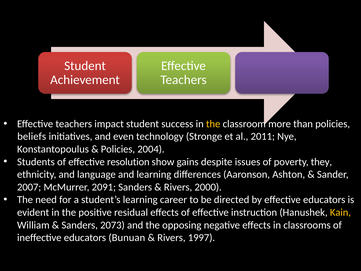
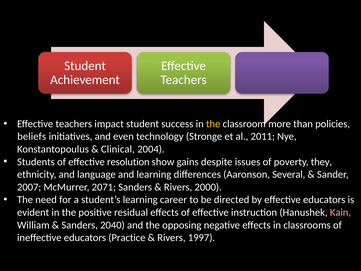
Policies at (118, 149): Policies -> Clinical
Ashton: Ashton -> Several
2091: 2091 -> 2071
Kain colour: yellow -> pink
2073: 2073 -> 2040
Bunuan: Bunuan -> Practice
